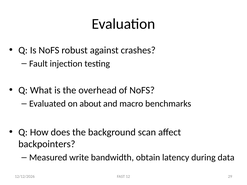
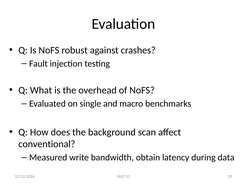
about: about -> single
backpointers: backpointers -> conventional
